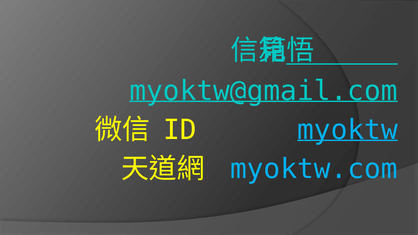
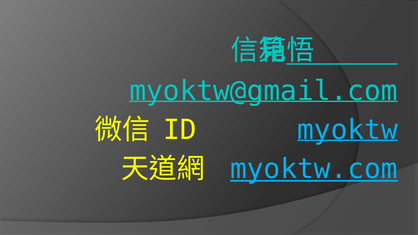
myoktw.com underline: none -> present
